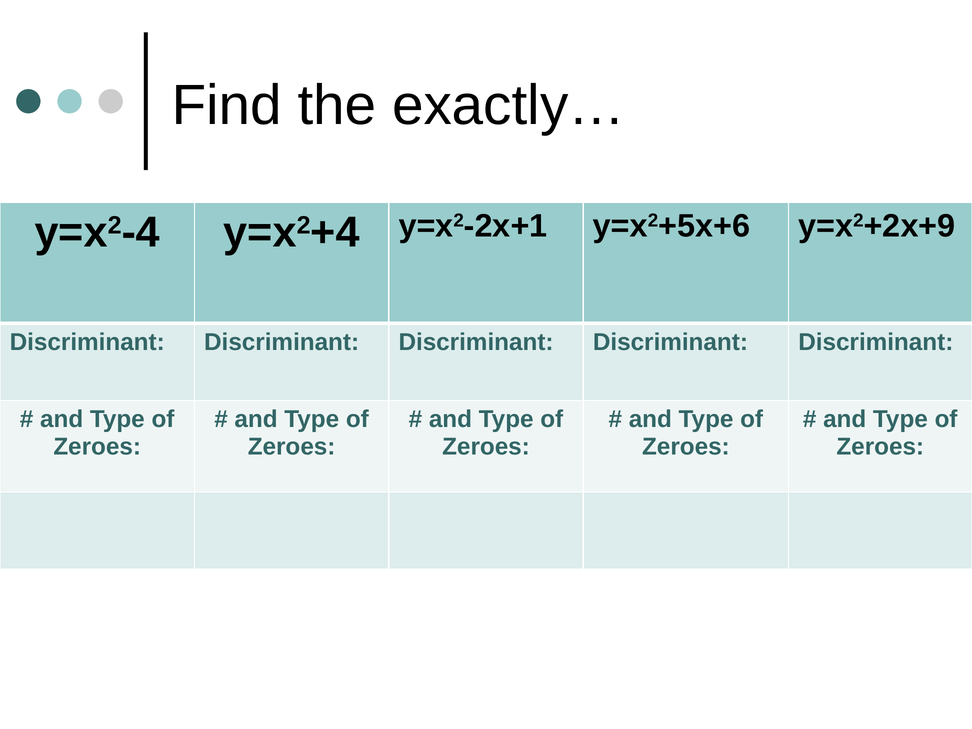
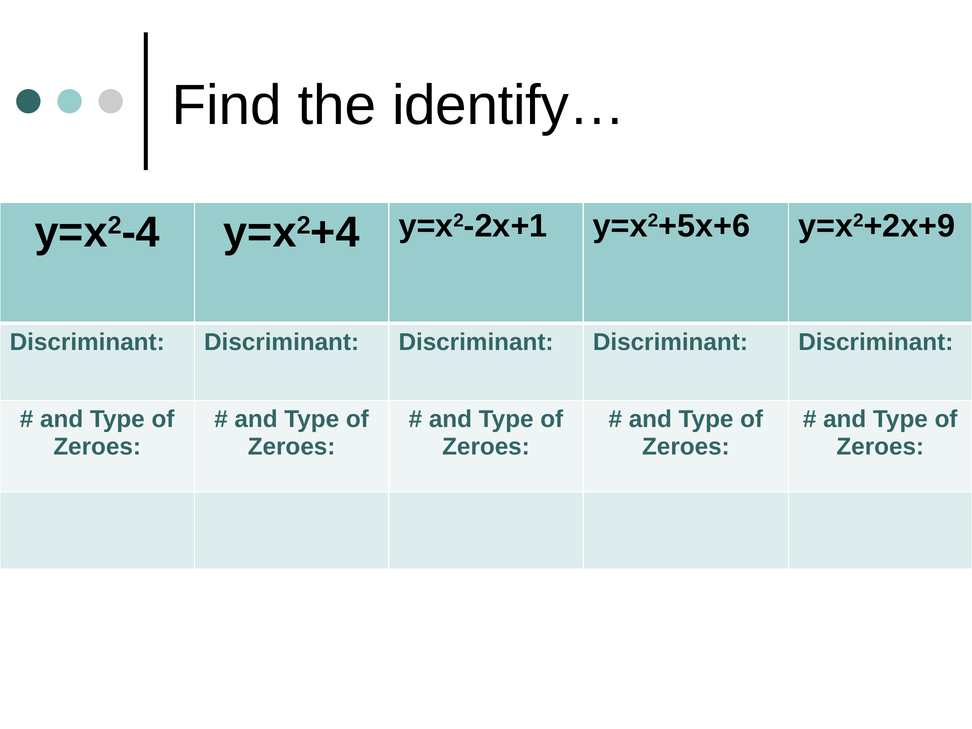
exactly…: exactly… -> identify…
